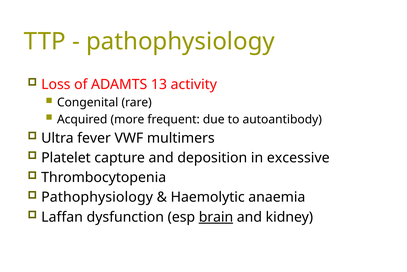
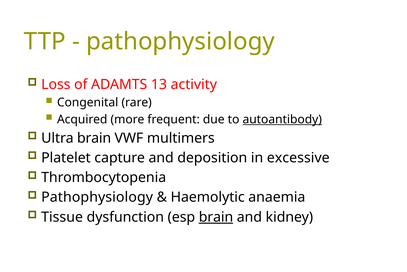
autoantibody underline: none -> present
Ultra fever: fever -> brain
Laffan: Laffan -> Tissue
